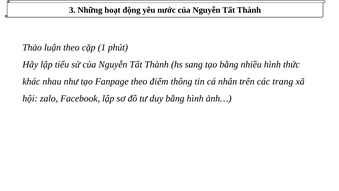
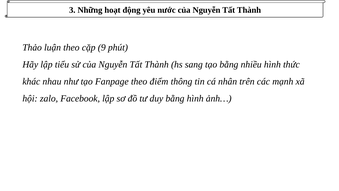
1: 1 -> 9
trang: trang -> mạnh
